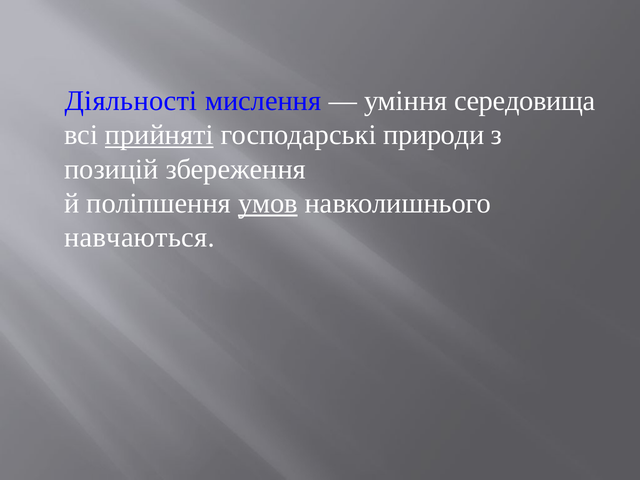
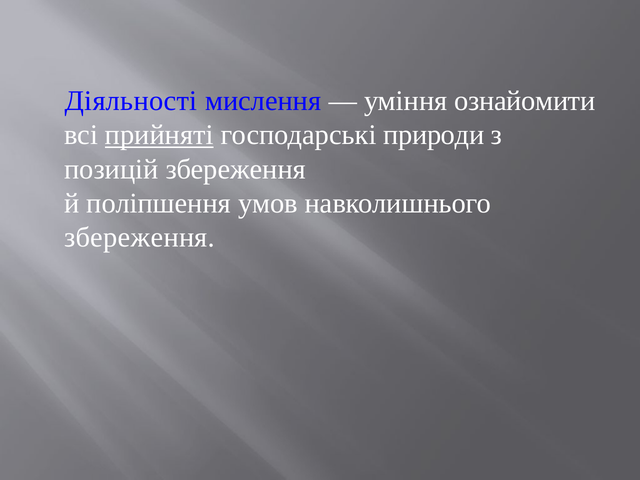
середовища: середовища -> ознайомити
умов underline: present -> none
навчаються at (140, 237): навчаються -> збереження
